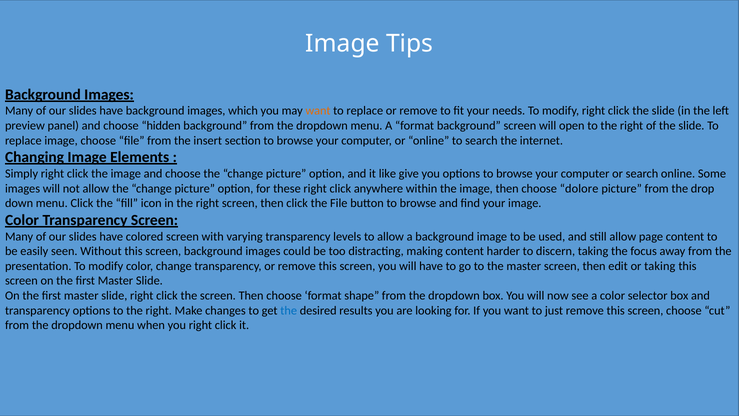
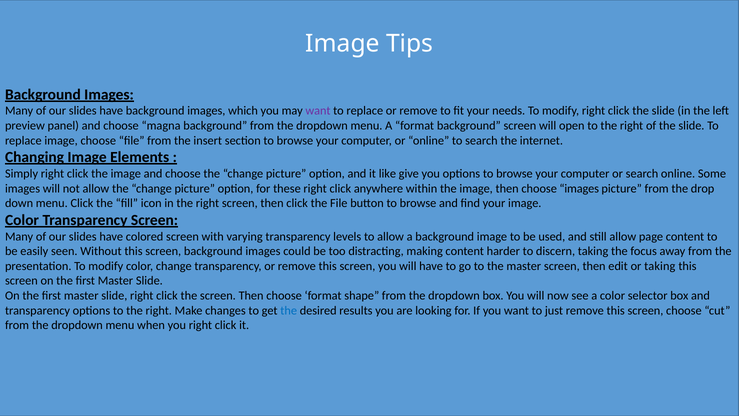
want at (318, 111) colour: orange -> purple
hidden: hidden -> magna
choose dolore: dolore -> images
